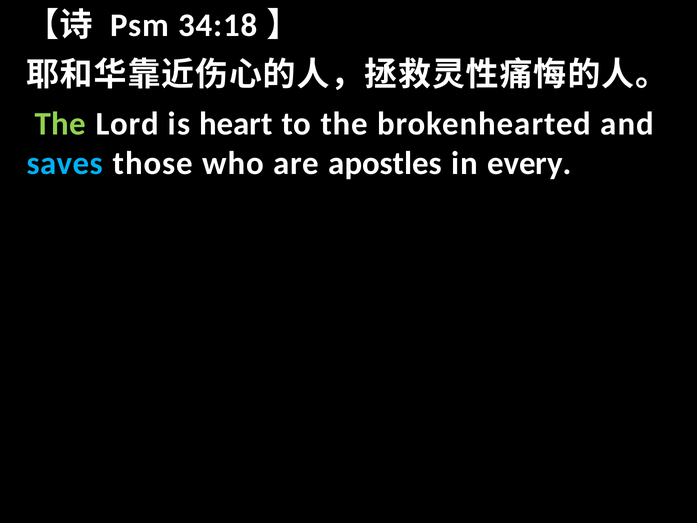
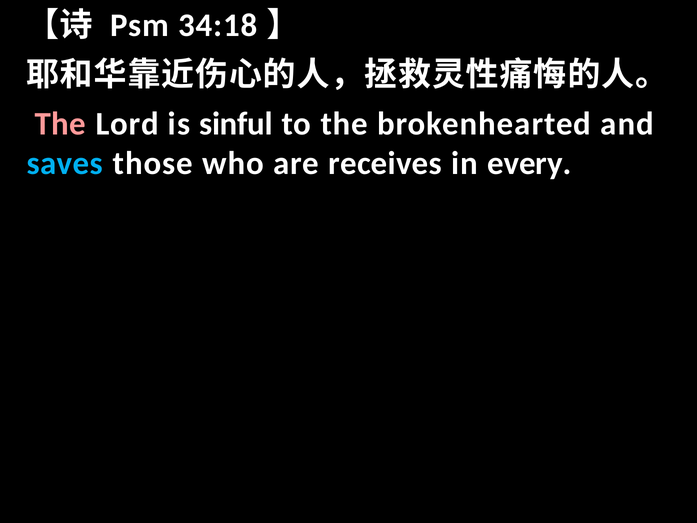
The at (60, 124) colour: light green -> pink
heart: heart -> sinful
apostles: apostles -> receives
